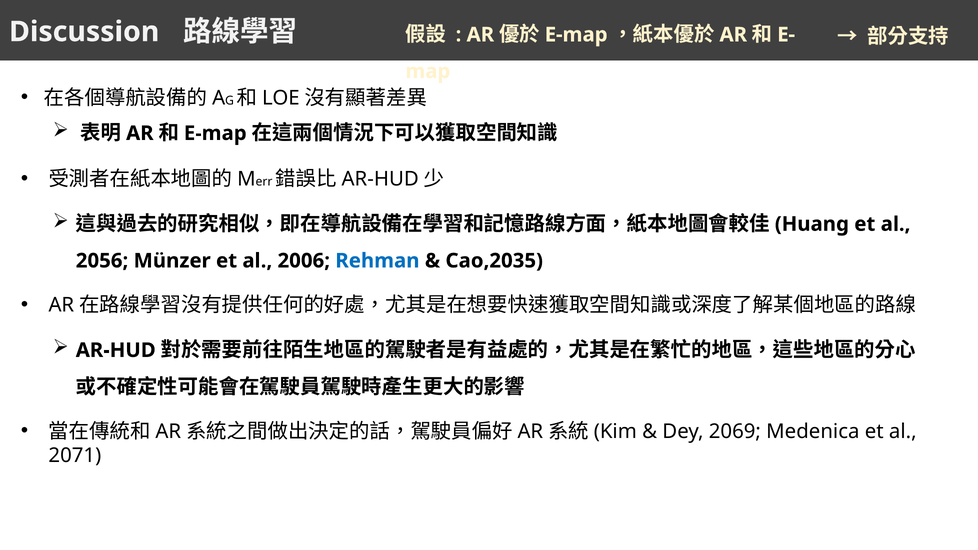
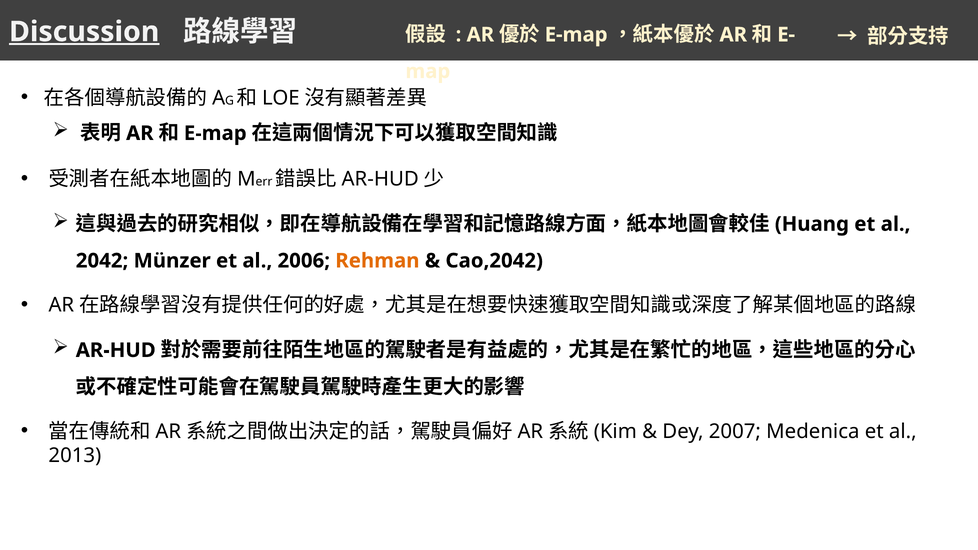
Discussion underline: none -> present
2056: 2056 -> 2042
Rehman colour: blue -> orange
Cao,2035: Cao,2035 -> Cao,2042
2069: 2069 -> 2007
2071: 2071 -> 2013
